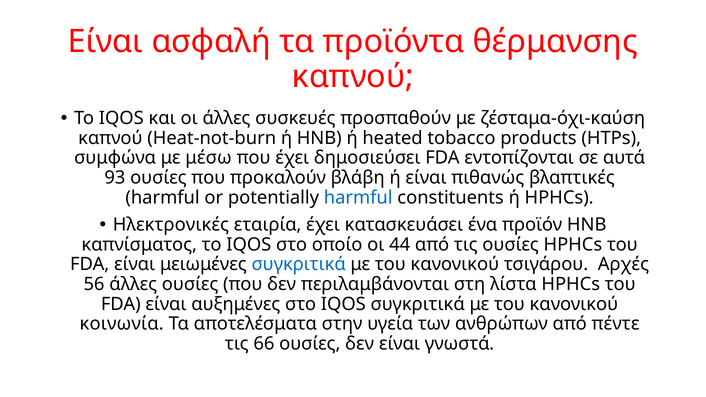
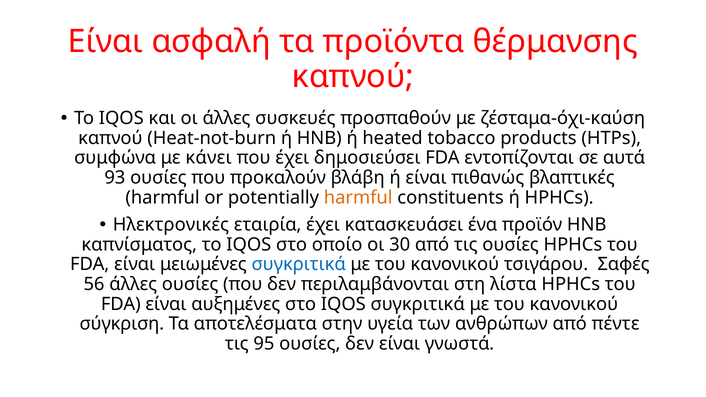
μέσω: μέσω -> κάνει
harmful at (358, 198) colour: blue -> orange
44: 44 -> 30
Αρχές: Αρχές -> Σαφές
κοινωνία: κοινωνία -> σύγκριση
66: 66 -> 95
